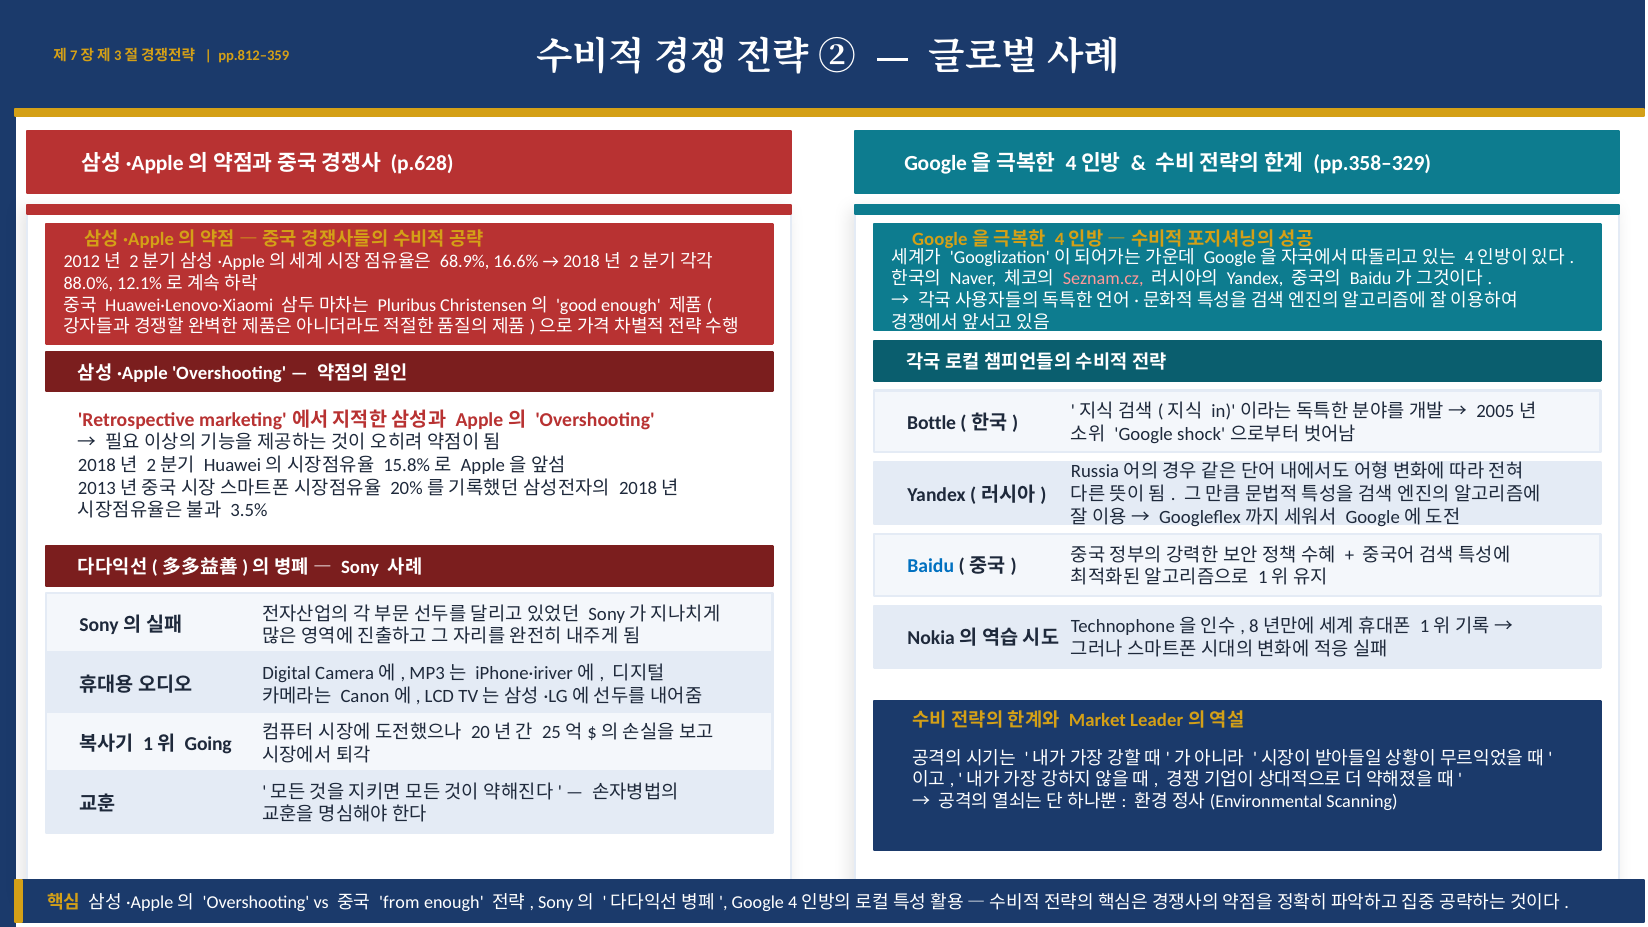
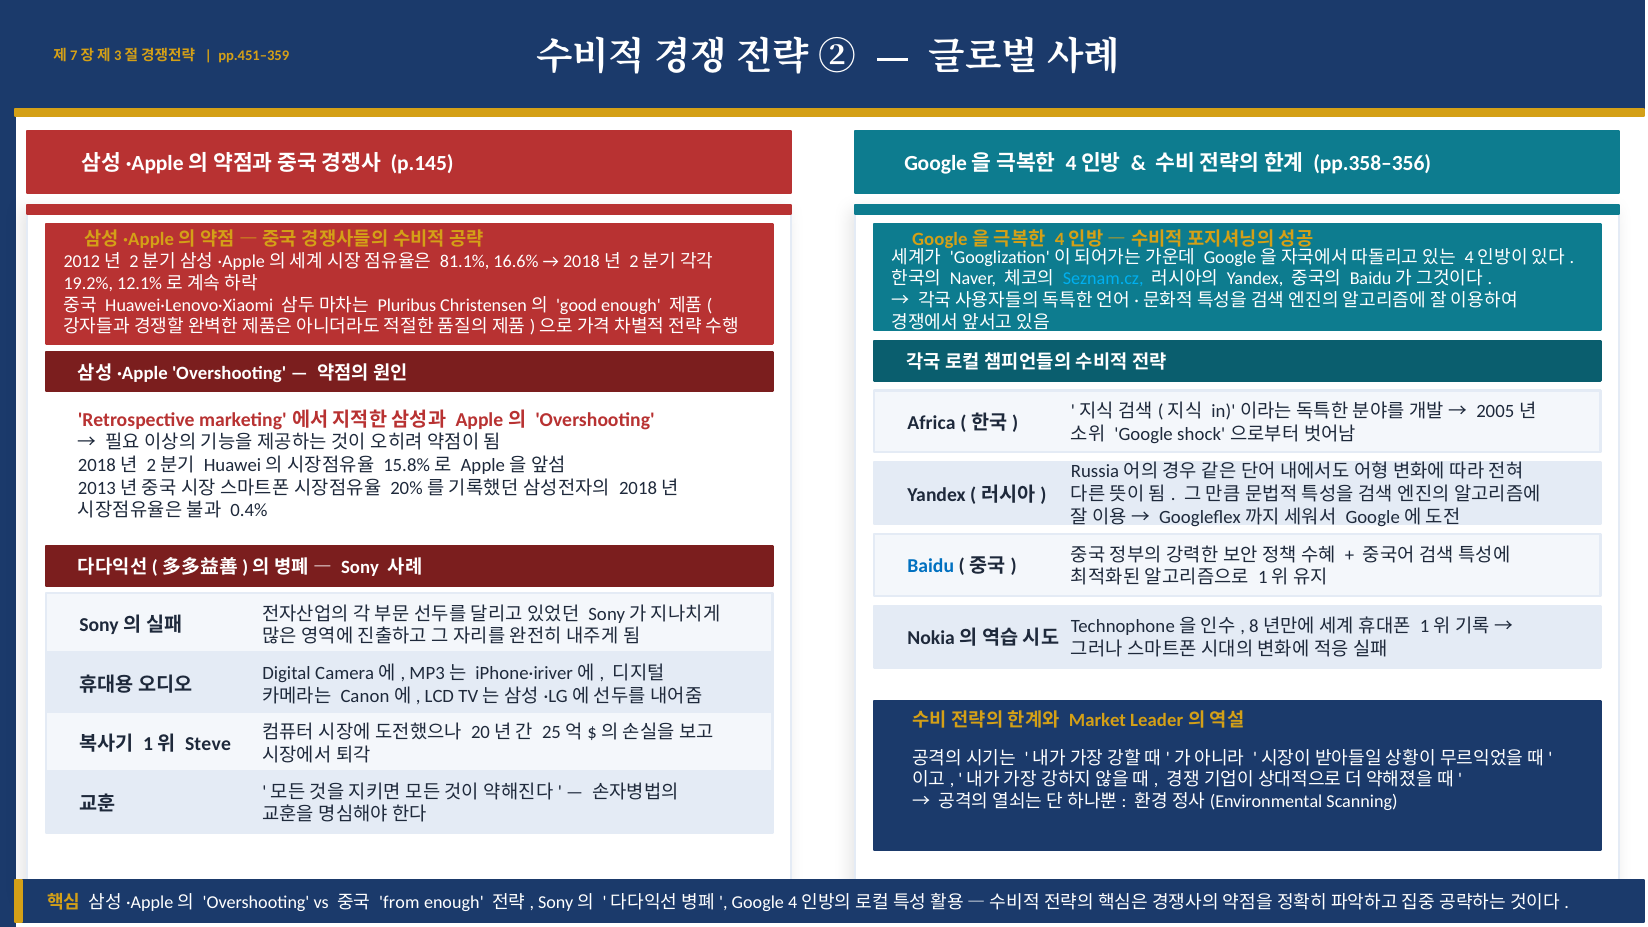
pp.812–359: pp.812–359 -> pp.451–359
p.628: p.628 -> p.145
pp.358–329: pp.358–329 -> pp.358–356
68.9%: 68.9% -> 81.1%
Seznam.cz colour: pink -> light blue
88.0%: 88.0% -> 19.2%
Bottle: Bottle -> Africa
3.5%: 3.5% -> 0.4%
Going: Going -> Steve
